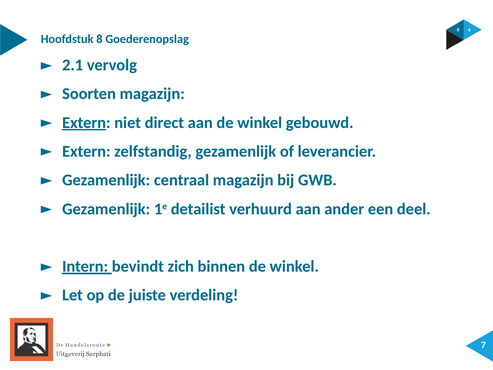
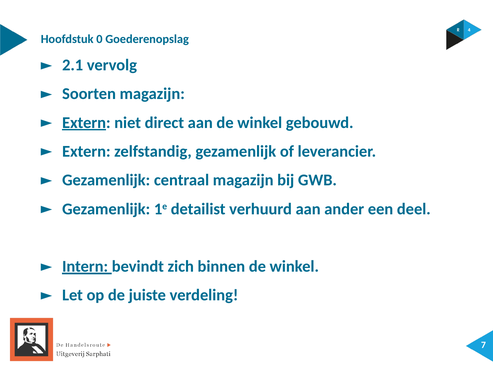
8: 8 -> 0
